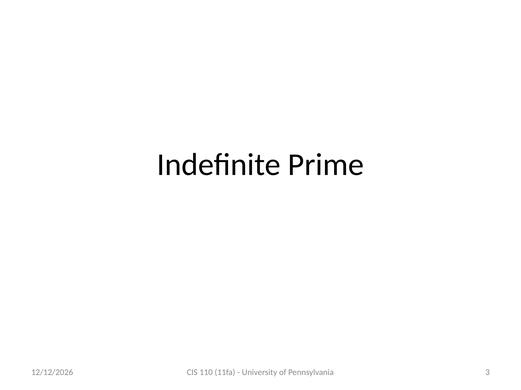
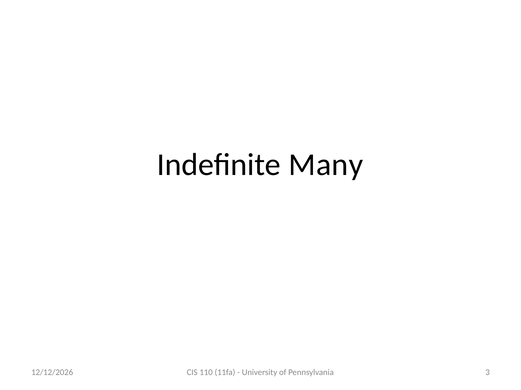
Prime: Prime -> Many
